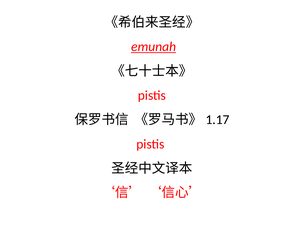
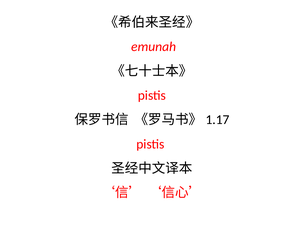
emunah underline: present -> none
